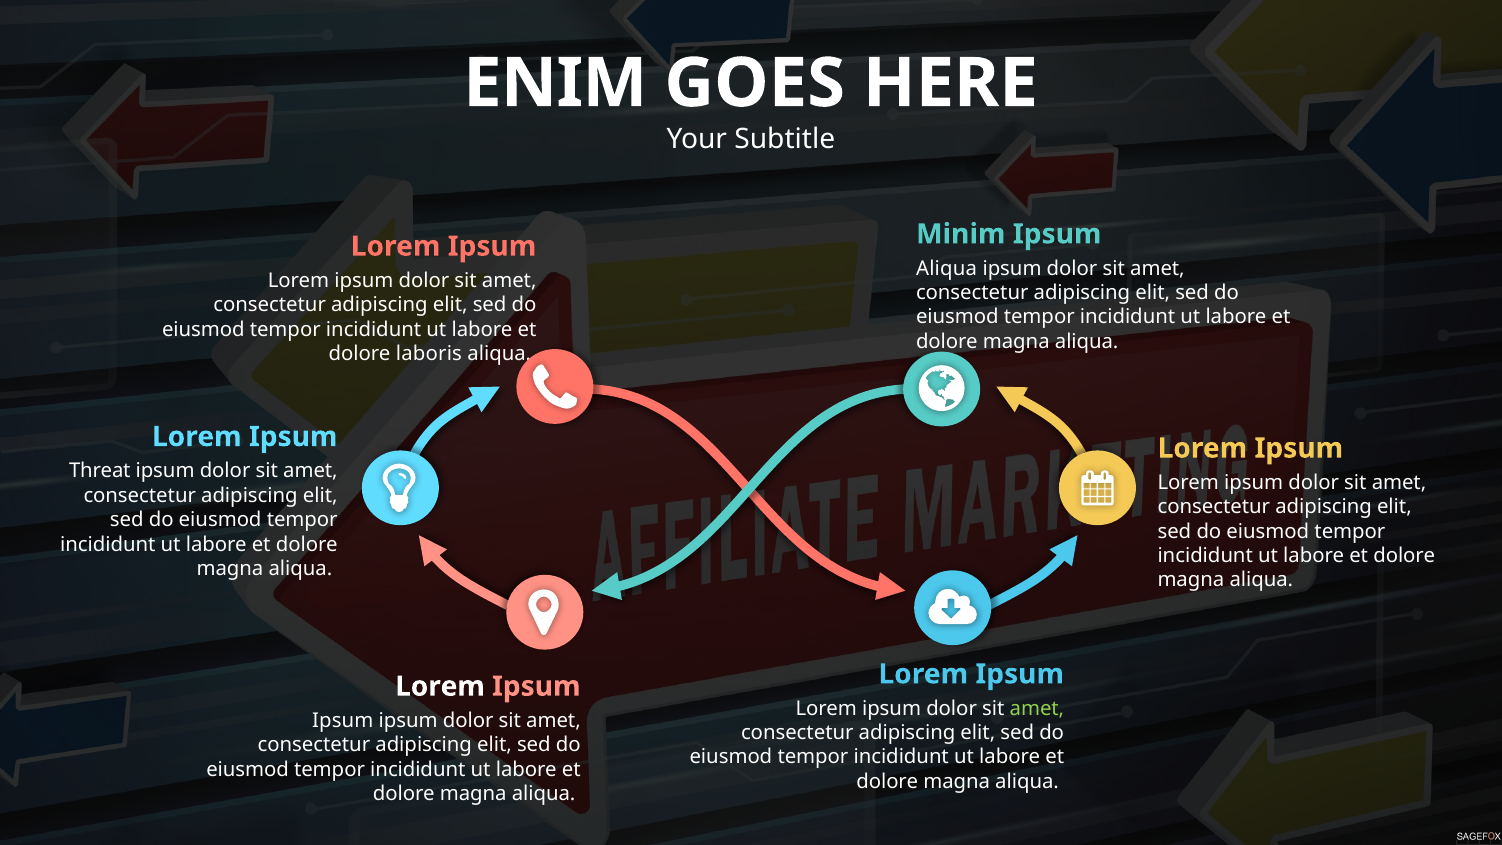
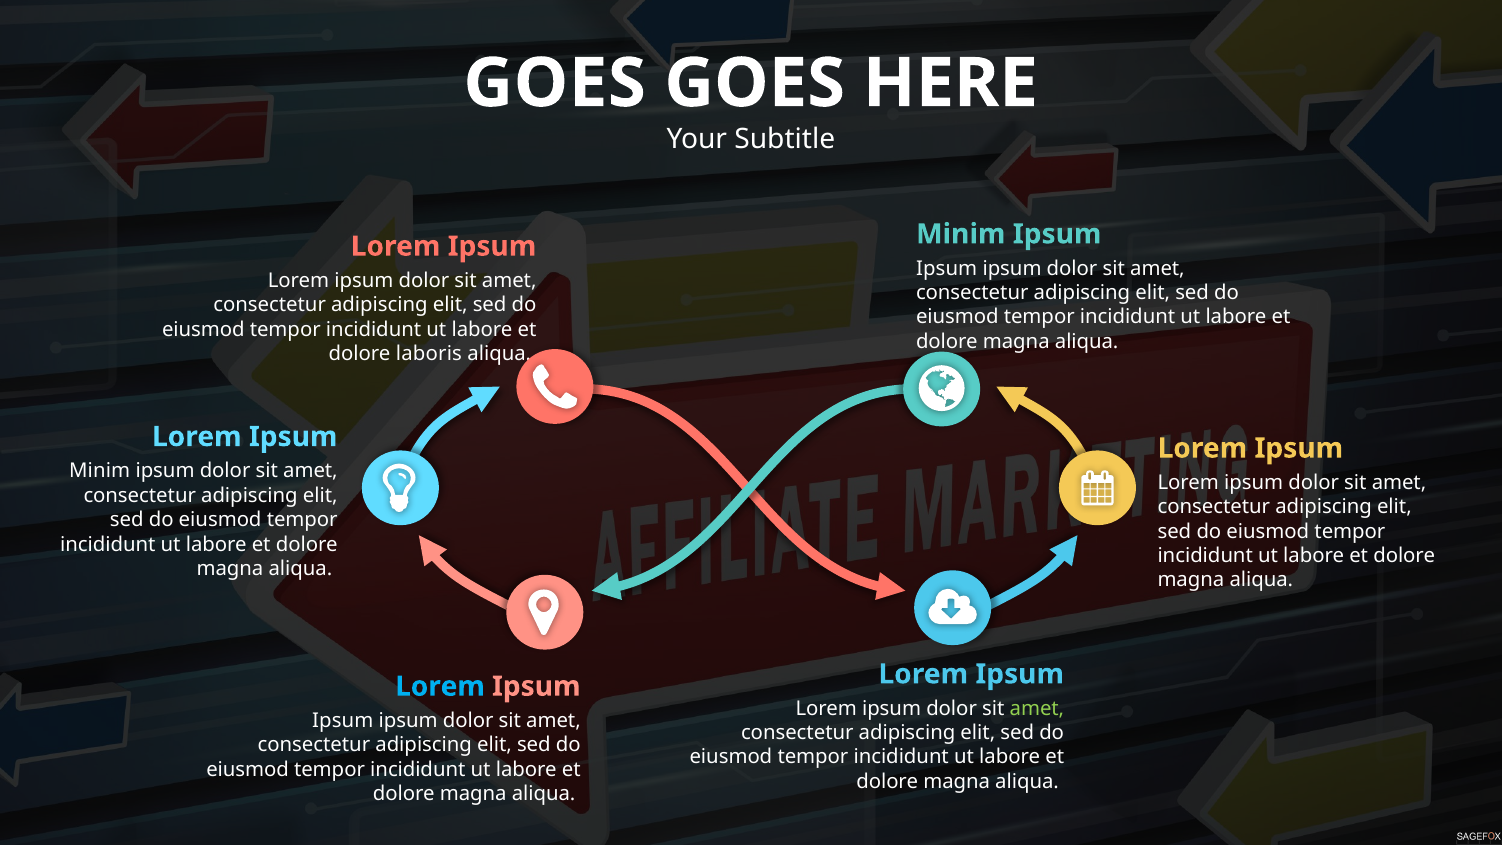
ENIM at (555, 83): ENIM -> GOES
Aliqua at (947, 268): Aliqua -> Ipsum
Threat at (100, 471): Threat -> Minim
Lorem at (440, 686) colour: white -> light blue
